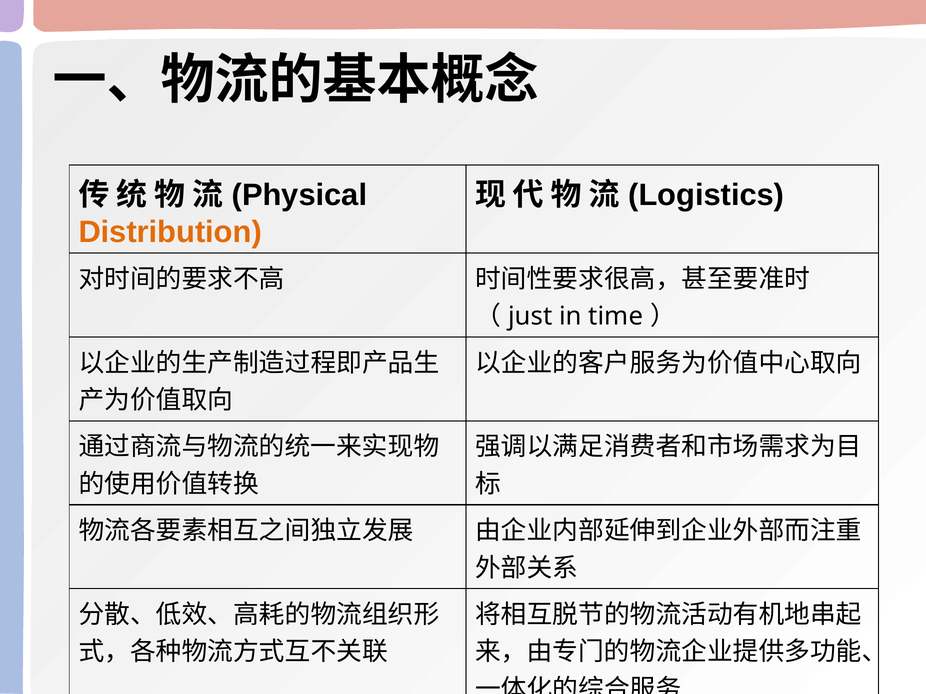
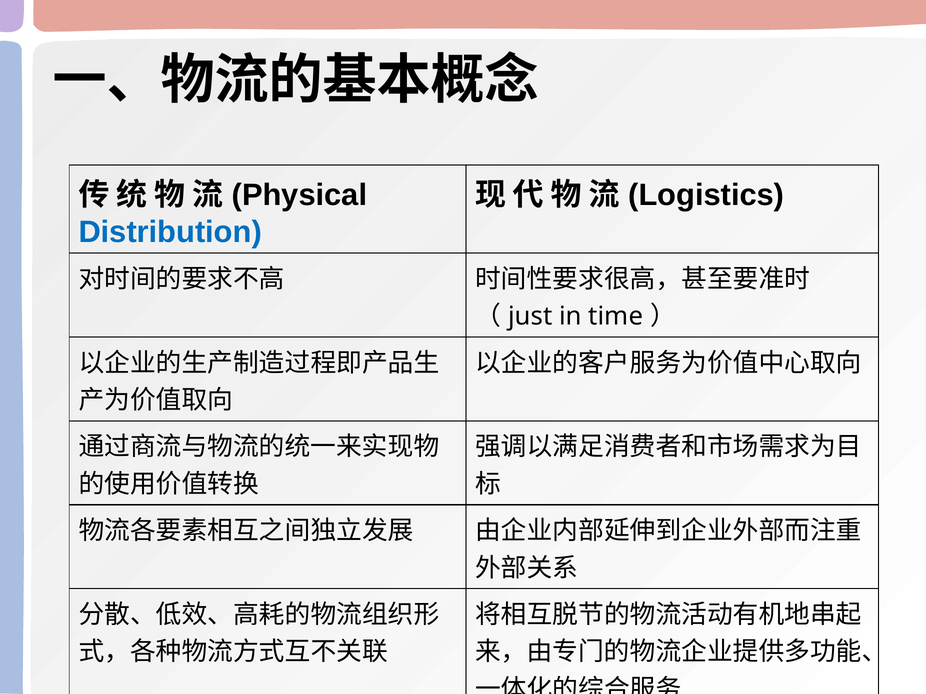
Distribution colour: orange -> blue
